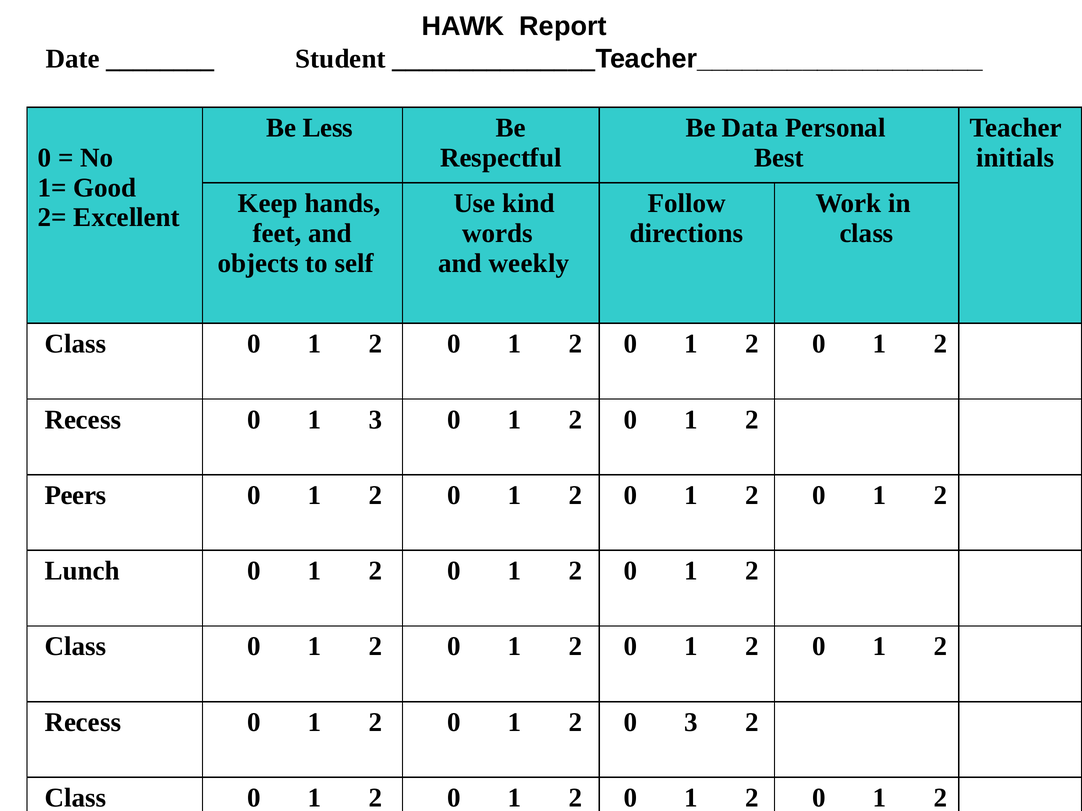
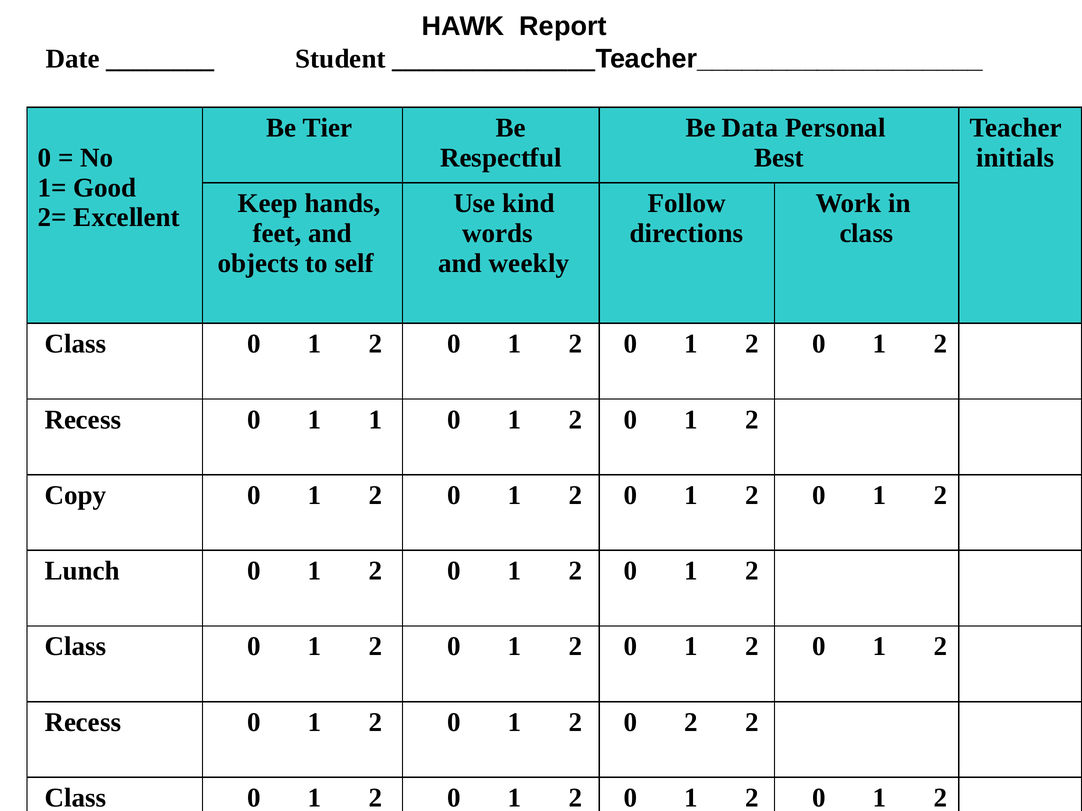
Less: Less -> Tier
1 3: 3 -> 1
Peers: Peers -> Copy
0 3: 3 -> 2
